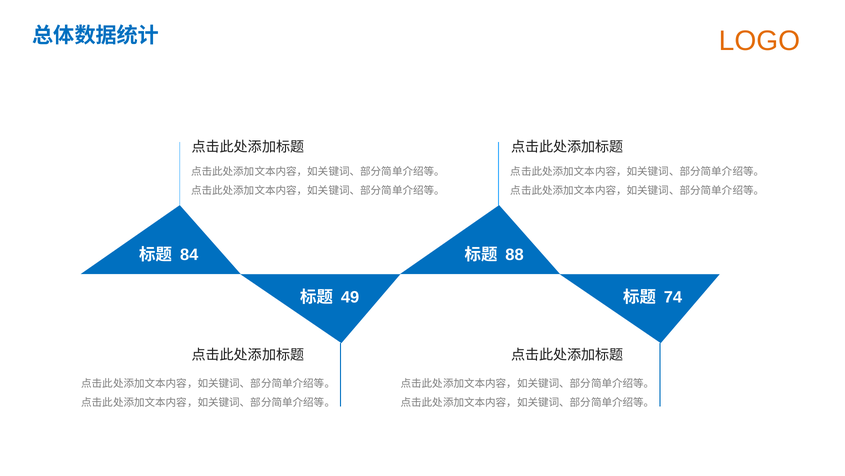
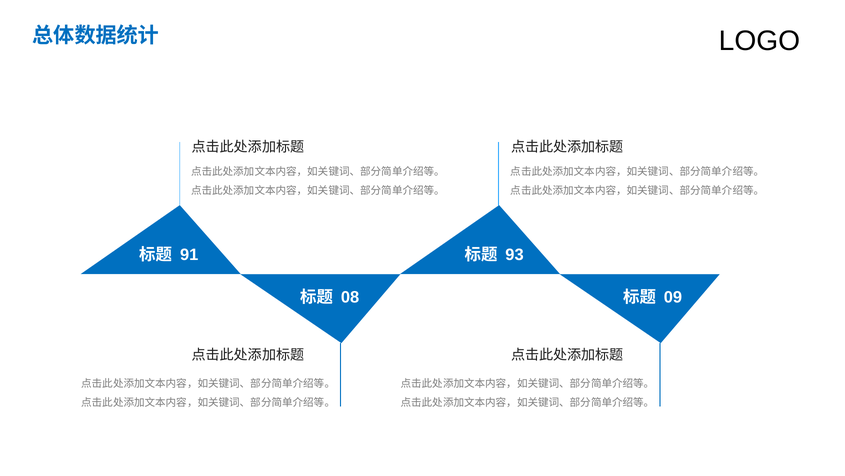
LOGO colour: orange -> black
84: 84 -> 91
88: 88 -> 93
49: 49 -> 08
74: 74 -> 09
